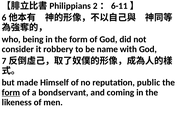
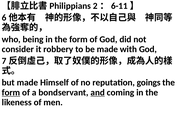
be name: name -> made
public: public -> goings
and underline: none -> present
